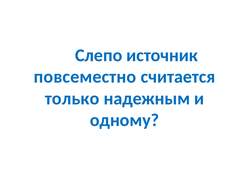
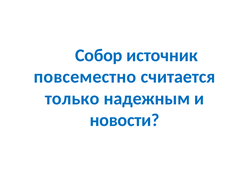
Слепо: Слепо -> Собор
одному: одному -> новости
